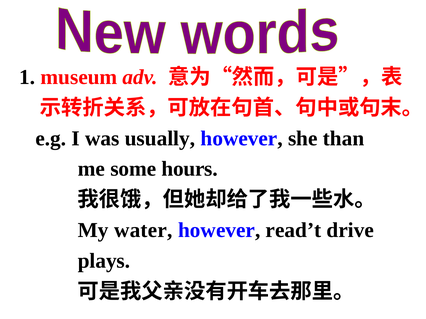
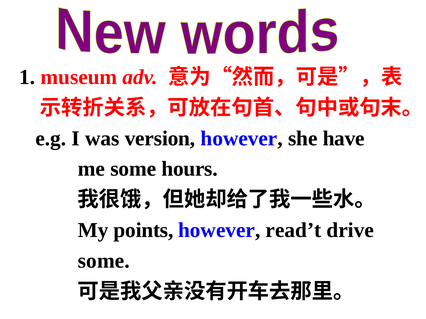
usually: usually -> version
than: than -> have
water: water -> points
plays at (104, 261): plays -> some
